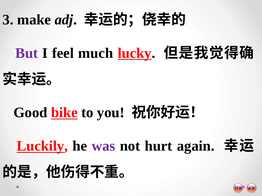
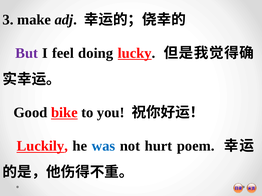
much: much -> doing
was colour: purple -> blue
again: again -> poem
